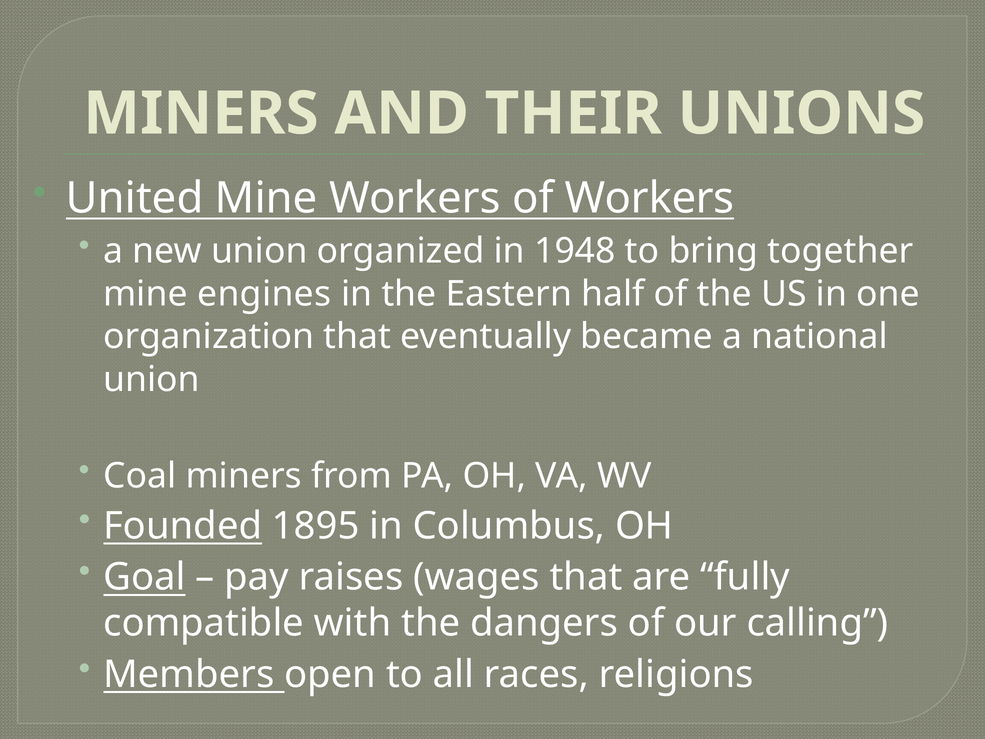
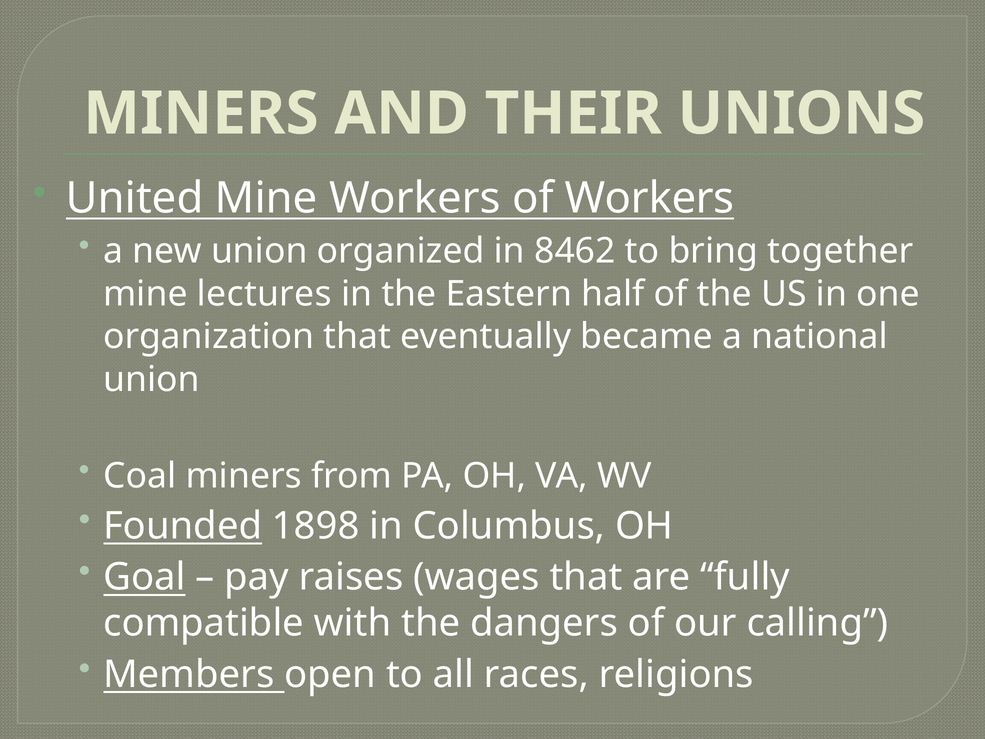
1948: 1948 -> 8462
engines: engines -> lectures
1895: 1895 -> 1898
